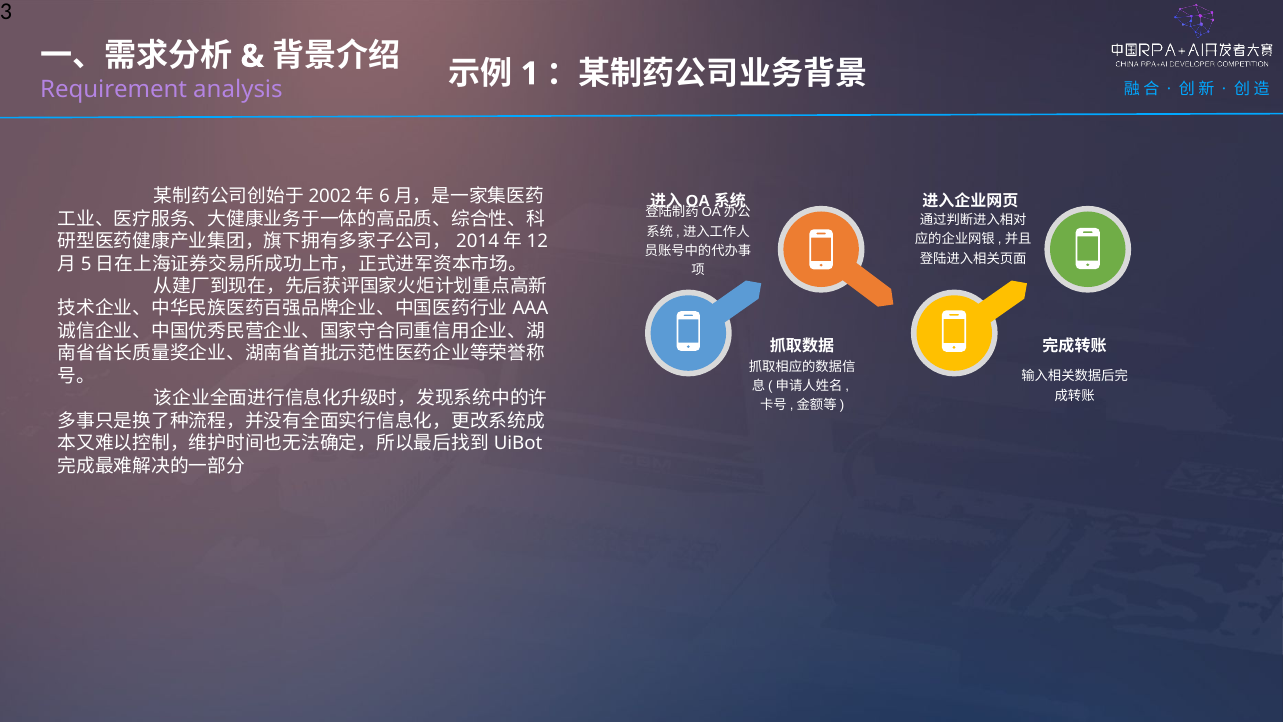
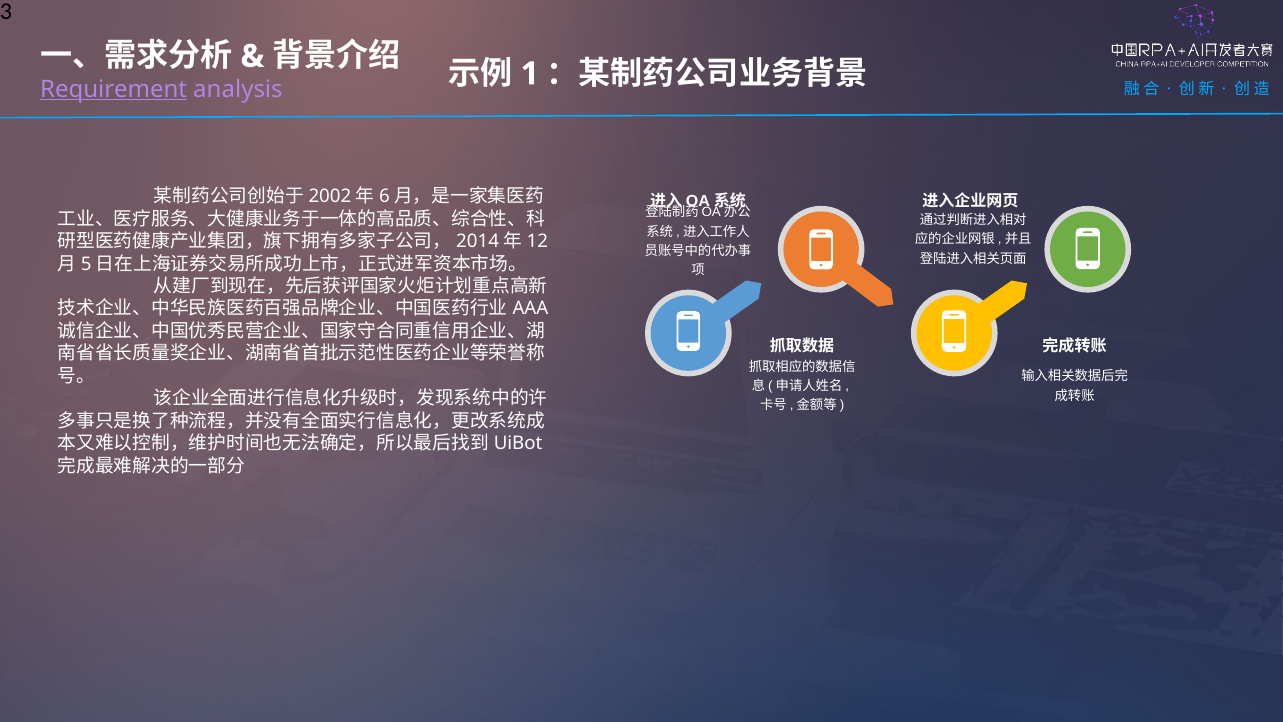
Requirement underline: none -> present
